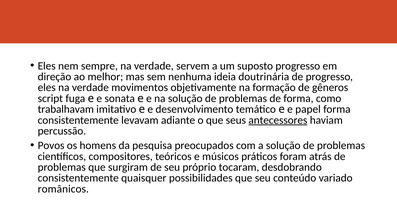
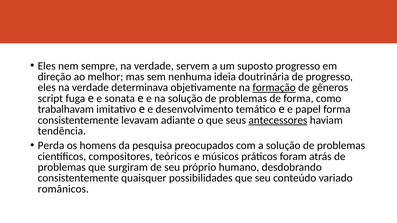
movimentos: movimentos -> determinava
formação underline: none -> present
percussão: percussão -> tendência
Povos: Povos -> Perda
tocaram: tocaram -> humano
